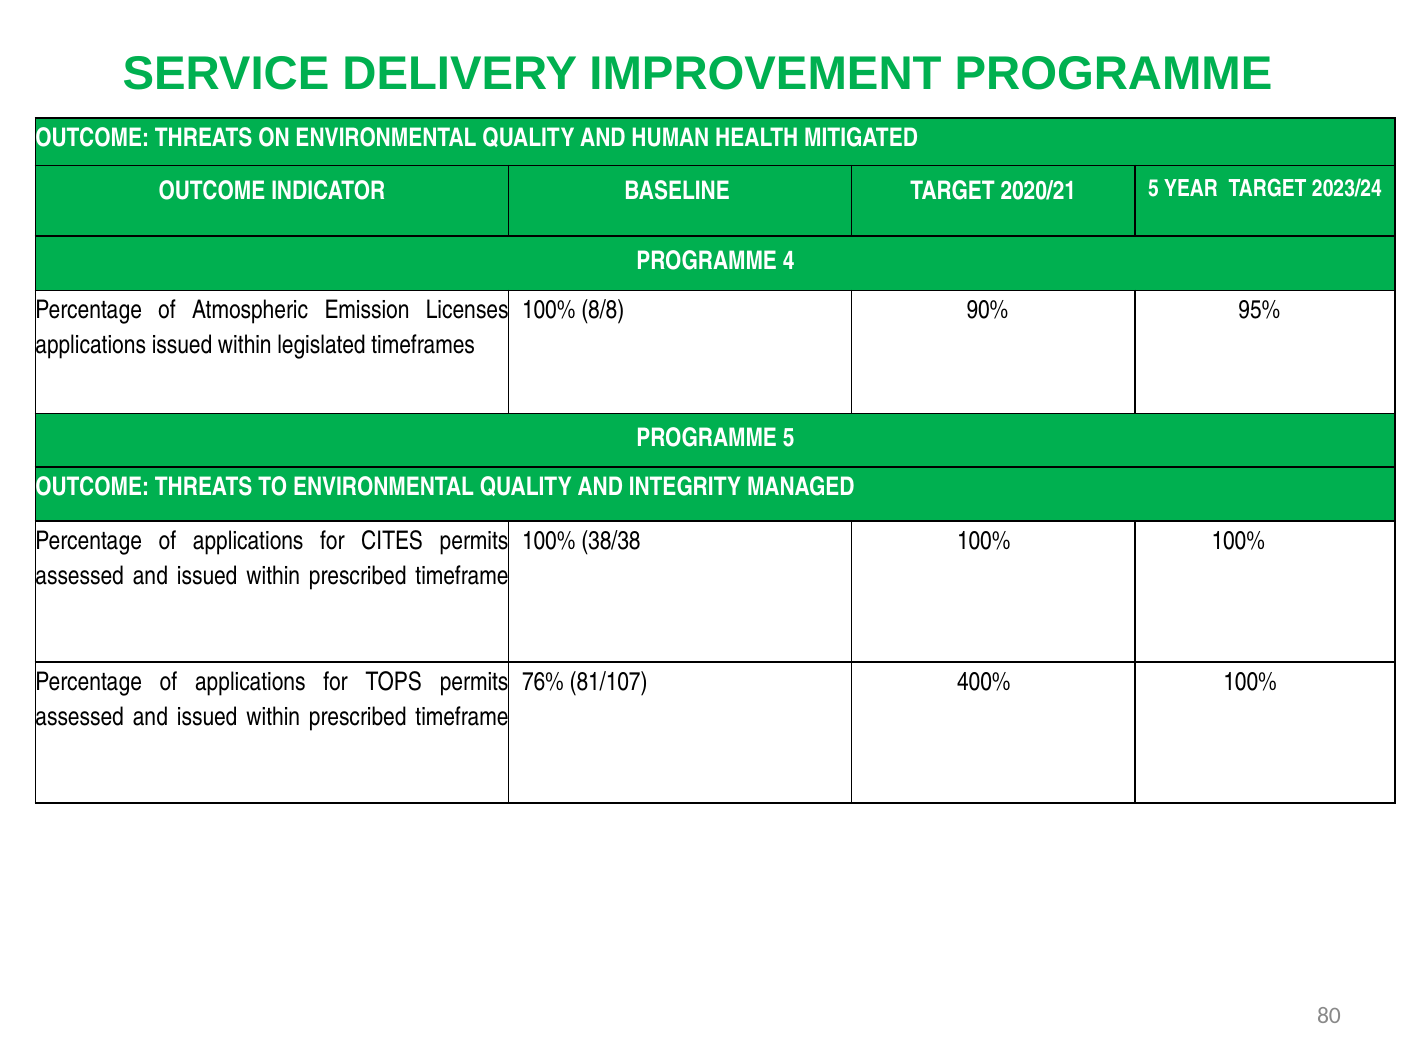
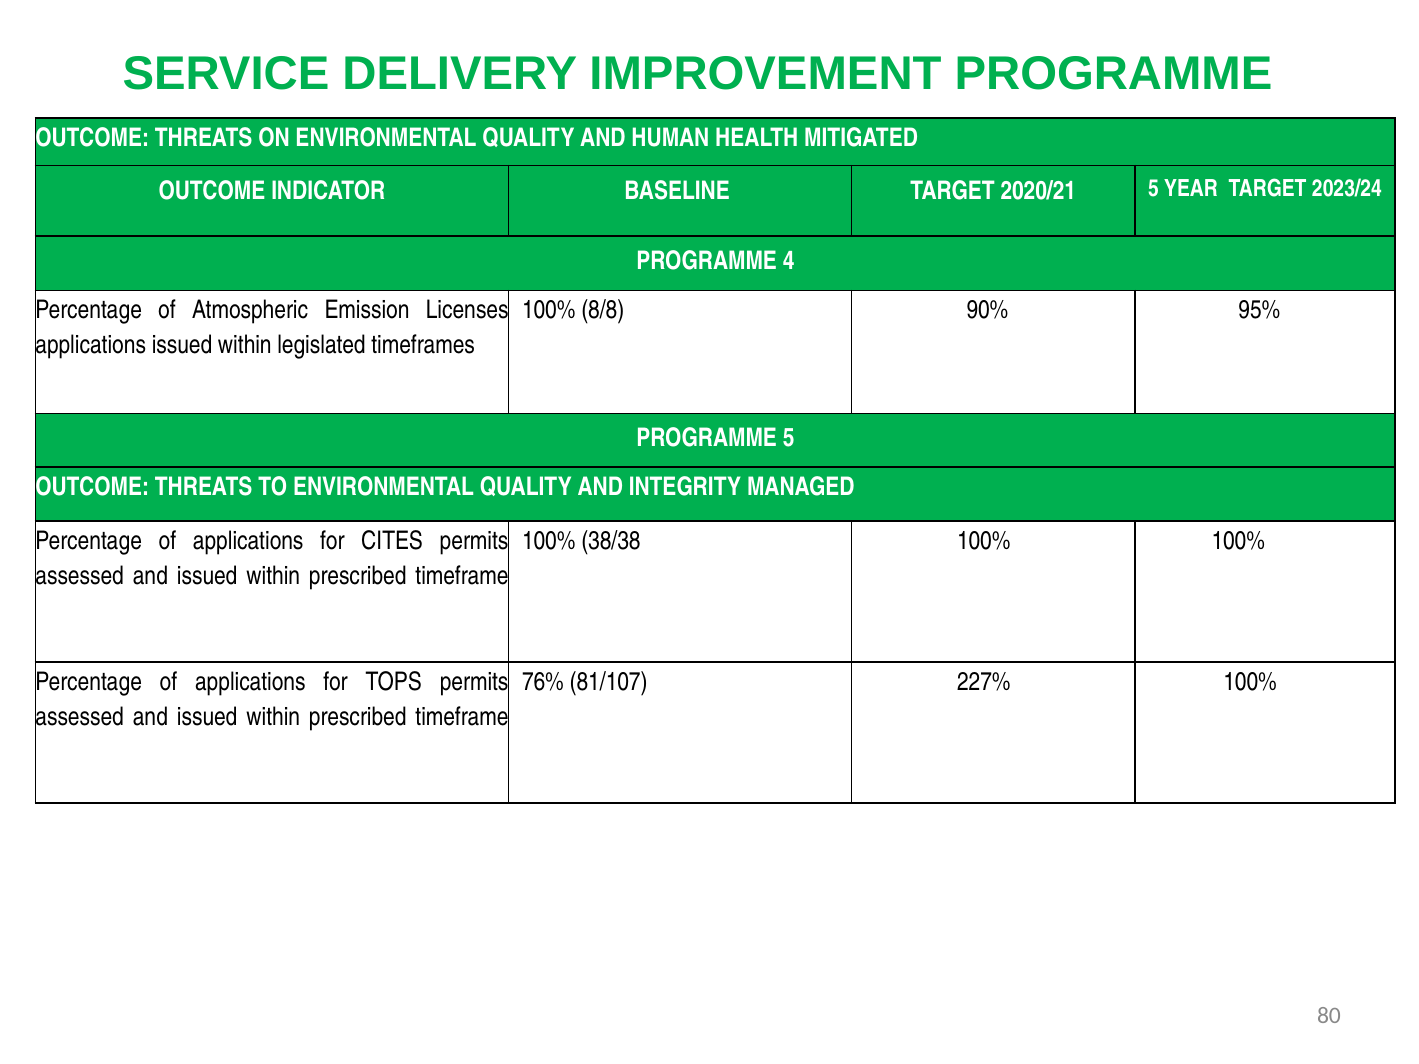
400%: 400% -> 227%
